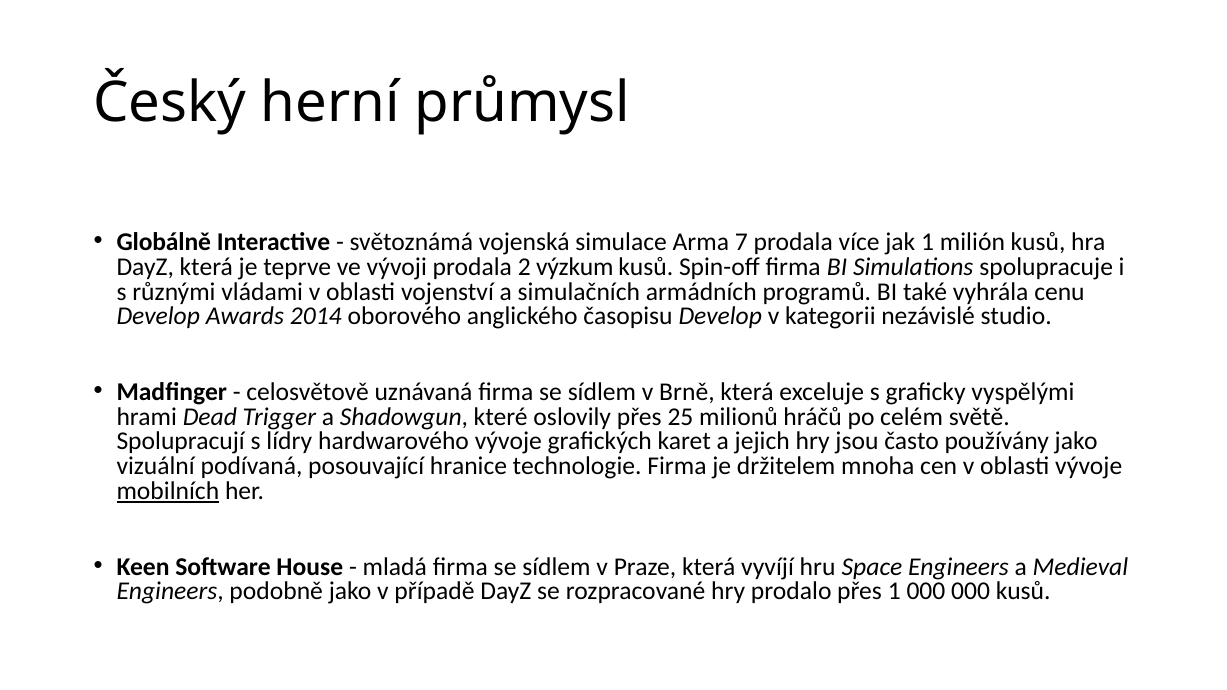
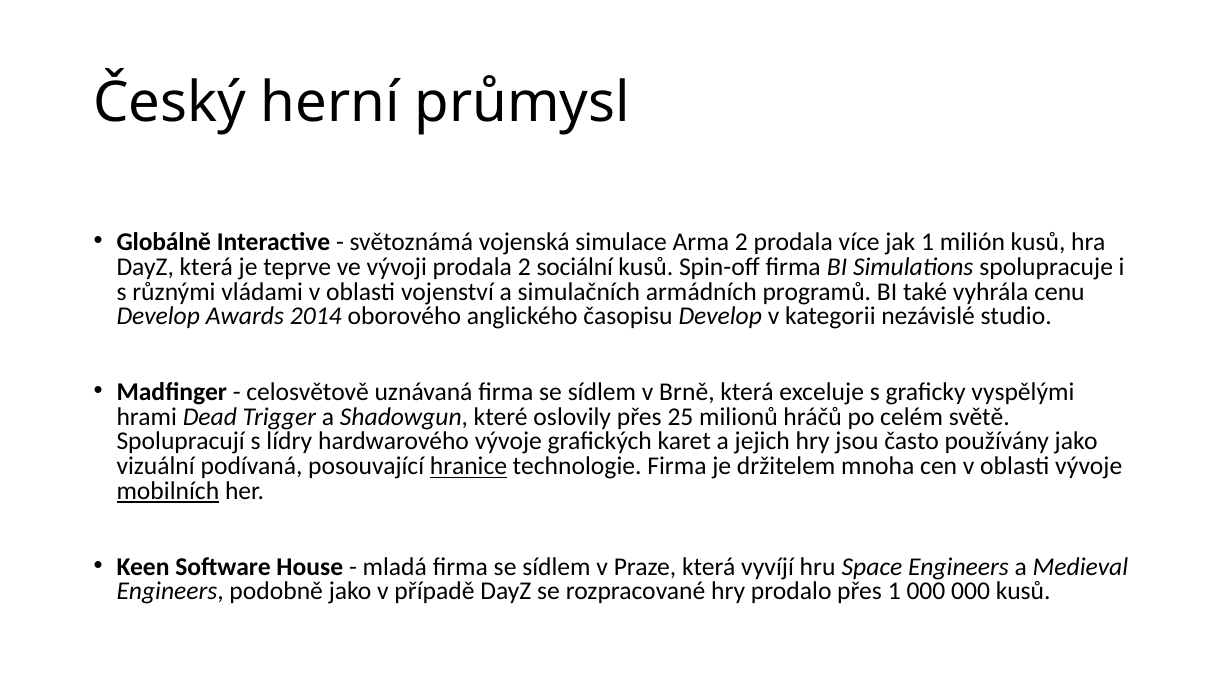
Arma 7: 7 -> 2
výzkum: výzkum -> sociální
hranice underline: none -> present
